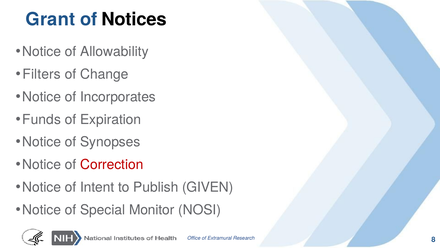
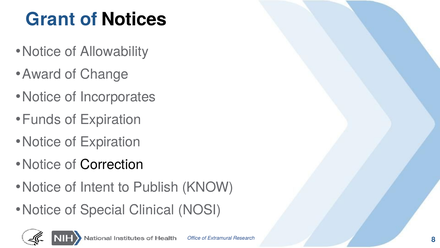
Filters: Filters -> Award
Notice of Synopses: Synopses -> Expiration
Correction colour: red -> black
GIVEN: GIVEN -> KNOW
Monitor: Monitor -> Clinical
